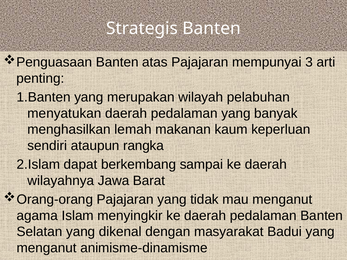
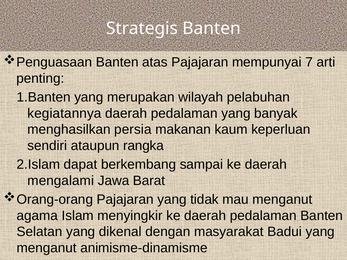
3: 3 -> 7
menyatukan: menyatukan -> kegiatannya
lemah: lemah -> persia
wilayahnya: wilayahnya -> mengalami
